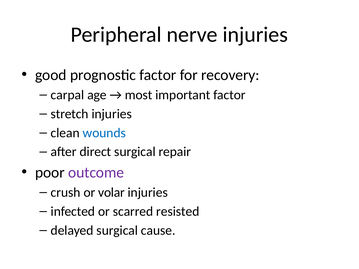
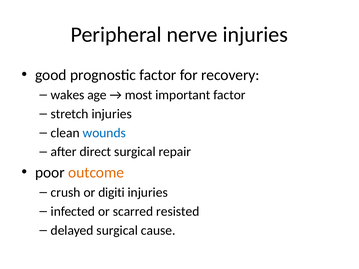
carpal: carpal -> wakes
outcome colour: purple -> orange
volar: volar -> digiti
